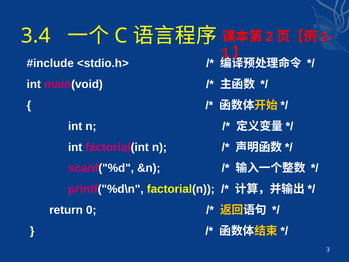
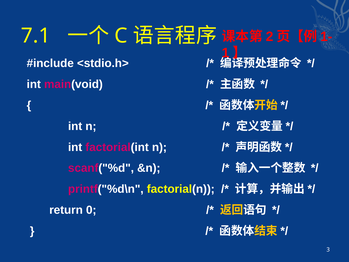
3.4: 3.4 -> 7.1
